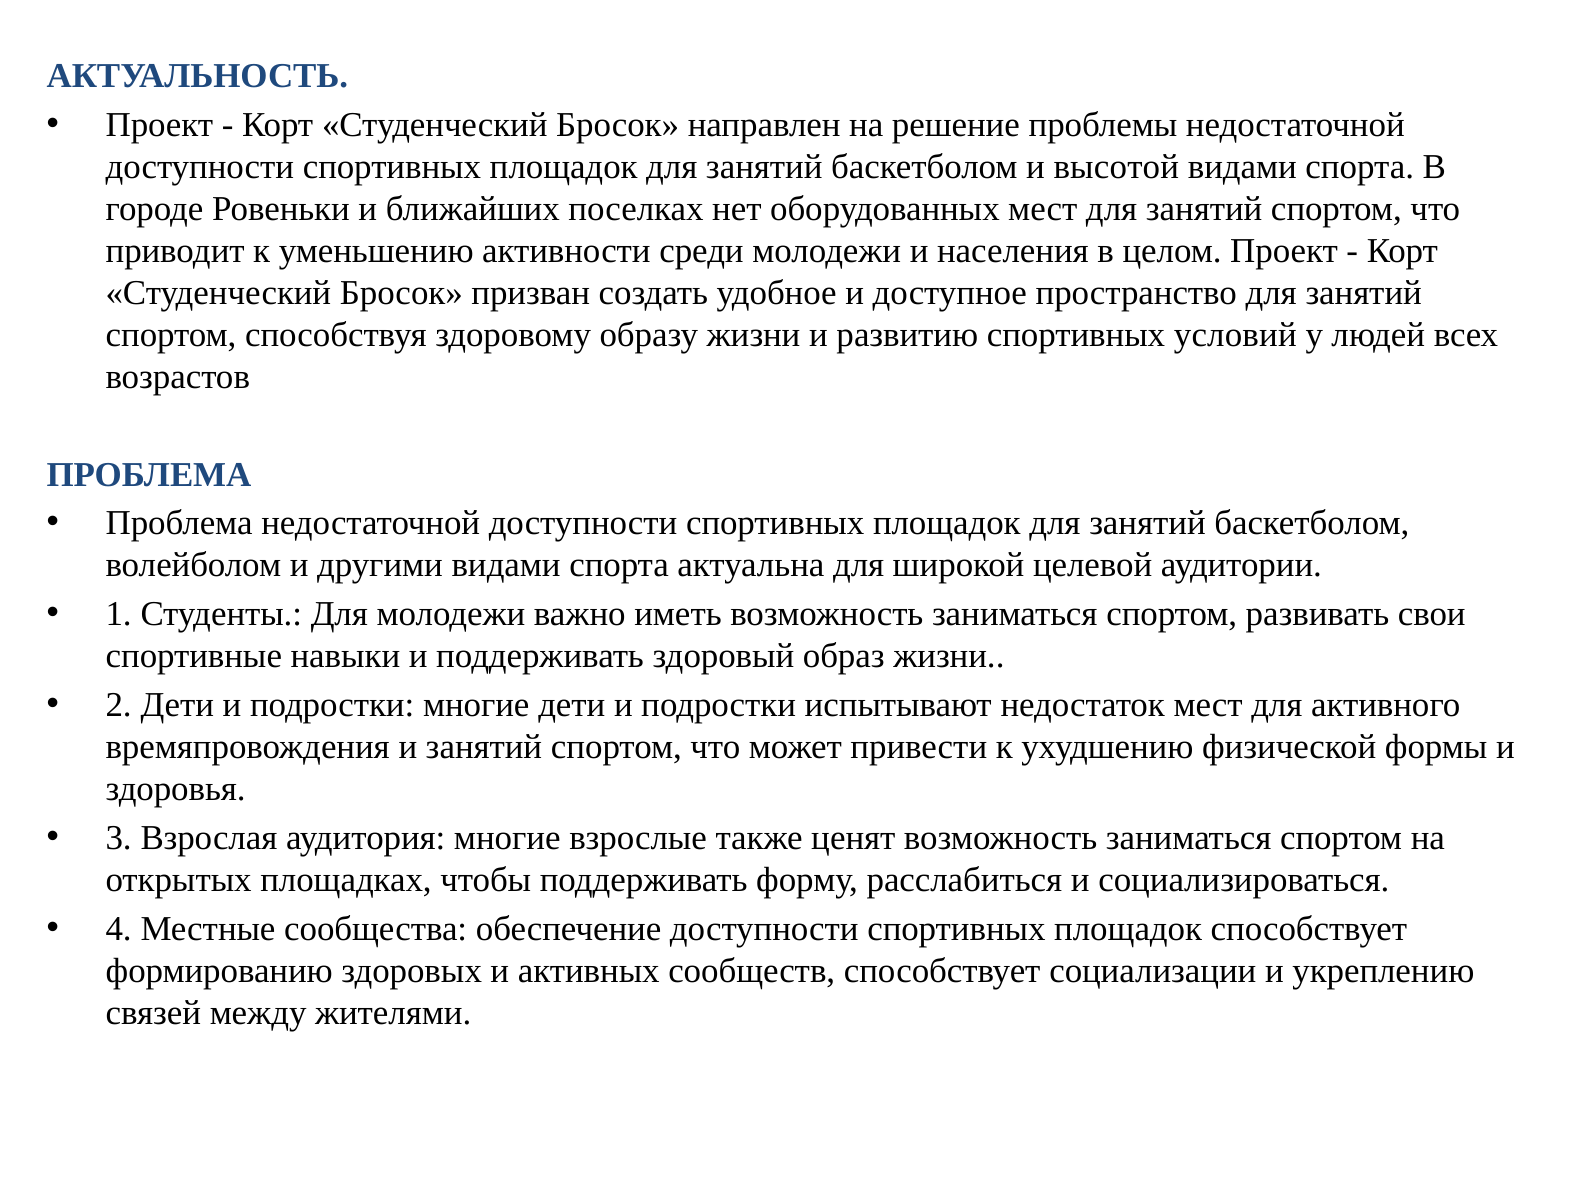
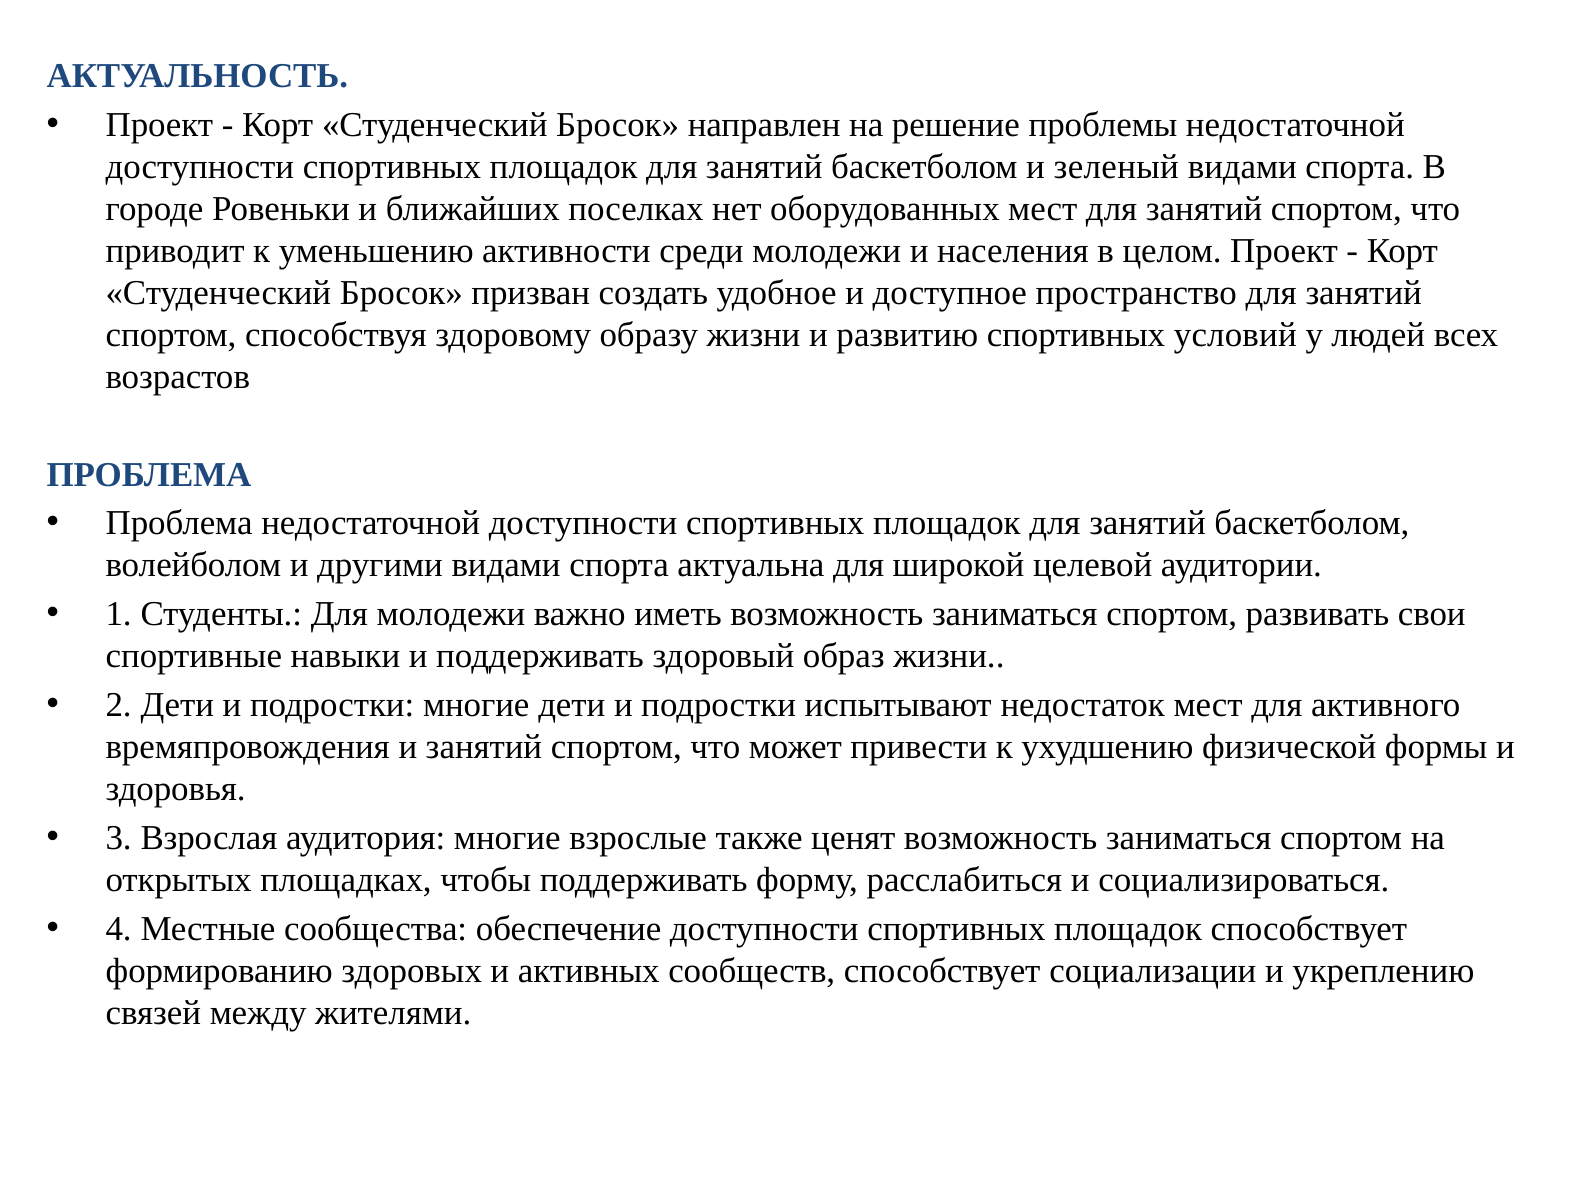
высотой: высотой -> зеленый
